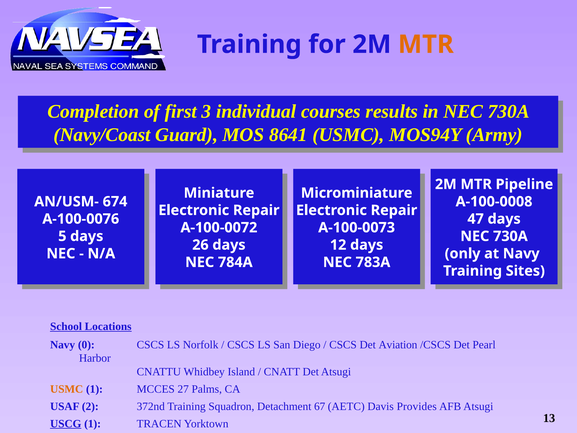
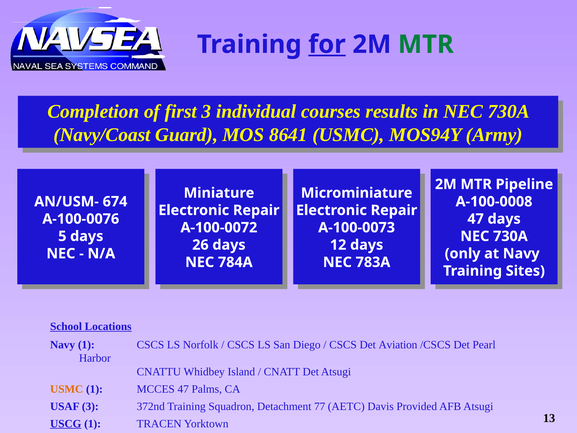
for underline: none -> present
MTR at (426, 44) colour: orange -> green
Navy 0: 0 -> 1
MCCES 27: 27 -> 47
USAF 2: 2 -> 3
67: 67 -> 77
Provides: Provides -> Provided
